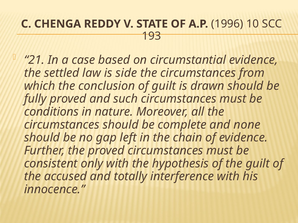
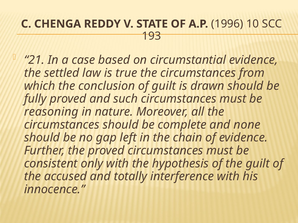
side: side -> true
conditions: conditions -> reasoning
